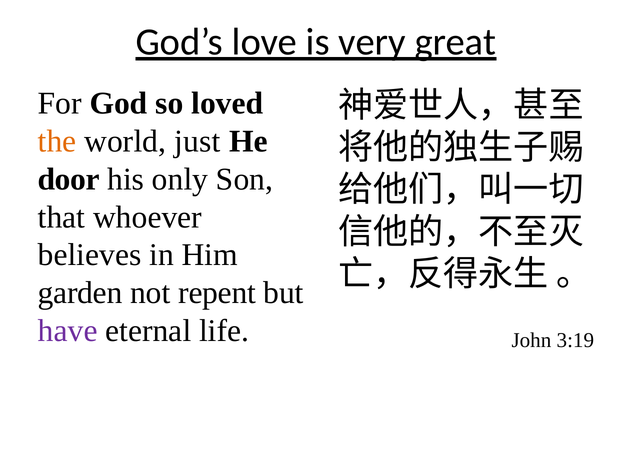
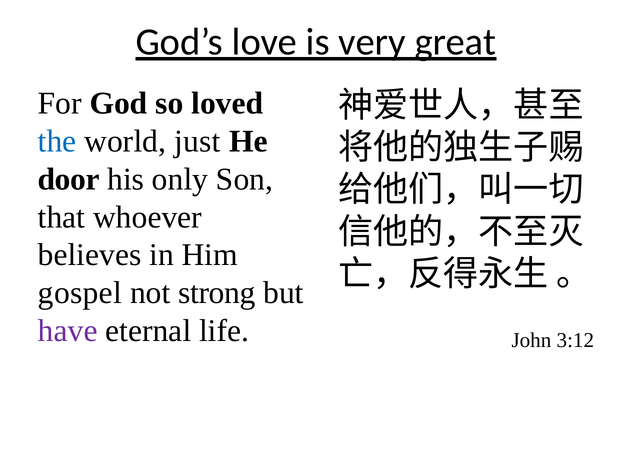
the colour: orange -> blue
garden: garden -> gospel
repent: repent -> strong
3:19: 3:19 -> 3:12
